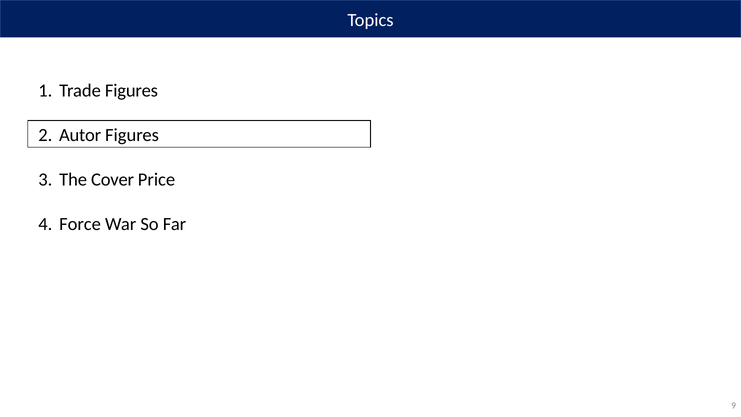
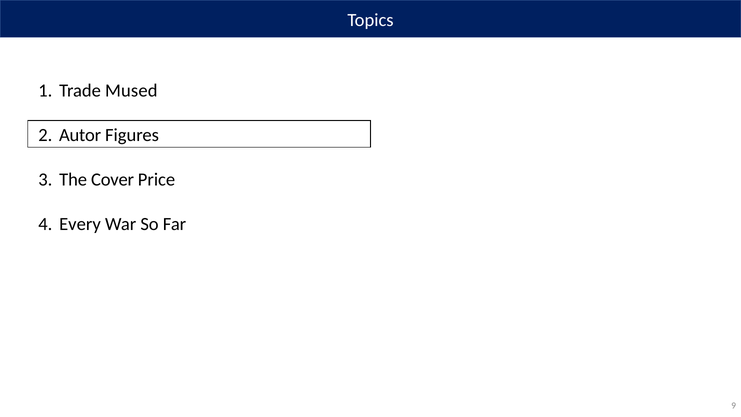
Trade Figures: Figures -> Mused
Force: Force -> Every
